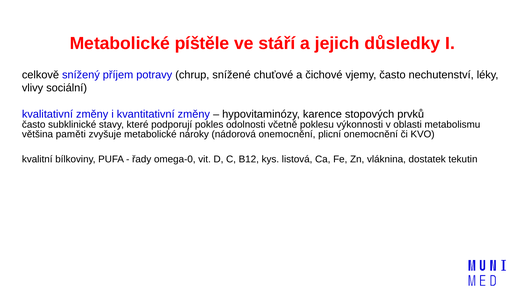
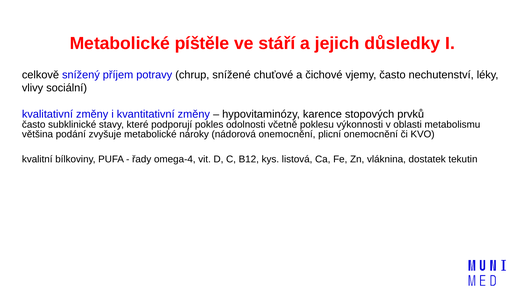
paměti: paměti -> podání
omega-0: omega-0 -> omega-4
